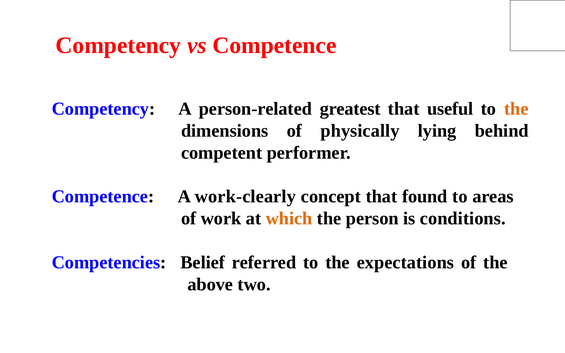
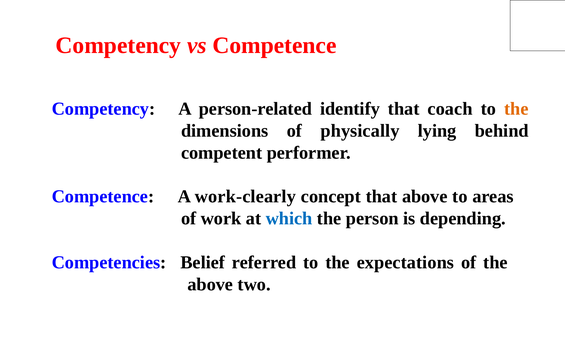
greatest: greatest -> identify
useful: useful -> coach
that found: found -> above
which colour: orange -> blue
conditions: conditions -> depending
